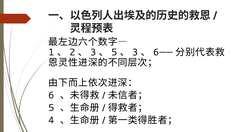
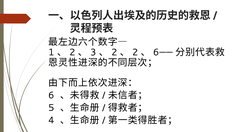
5 at (114, 53): 5 -> 2
3 at (135, 53): 3 -> 2
